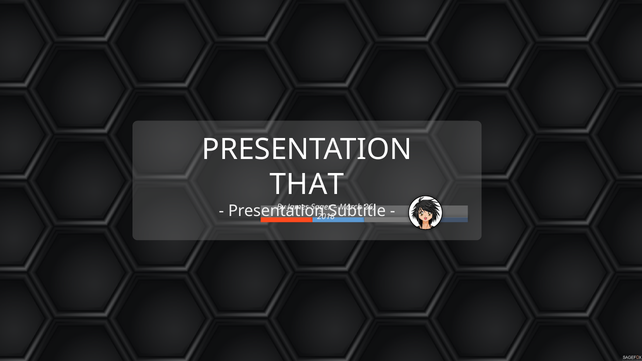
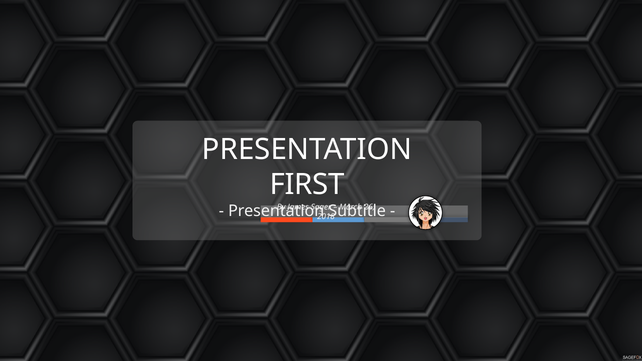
THAT: THAT -> FIRST
